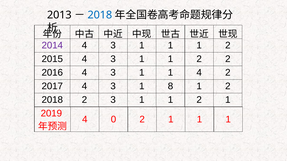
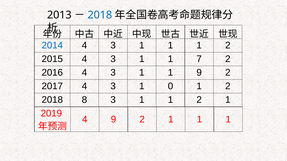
2014 colour: purple -> blue
2 at (199, 59): 2 -> 7
1 4: 4 -> 9
8: 8 -> 0
2018 2: 2 -> 8
4 0: 0 -> 9
